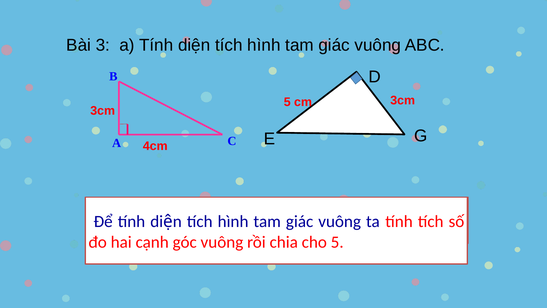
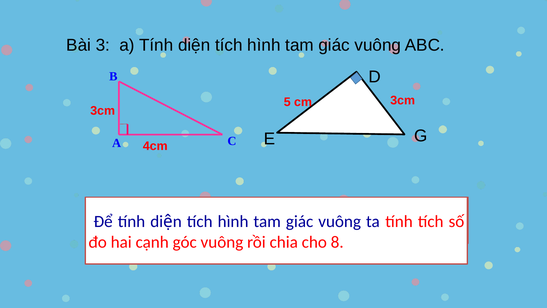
cho 5: 5 -> 8
